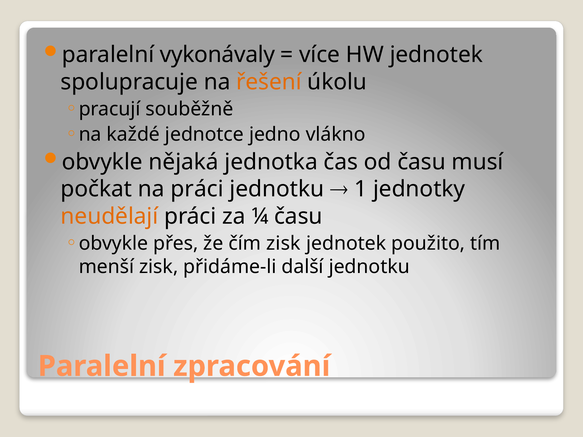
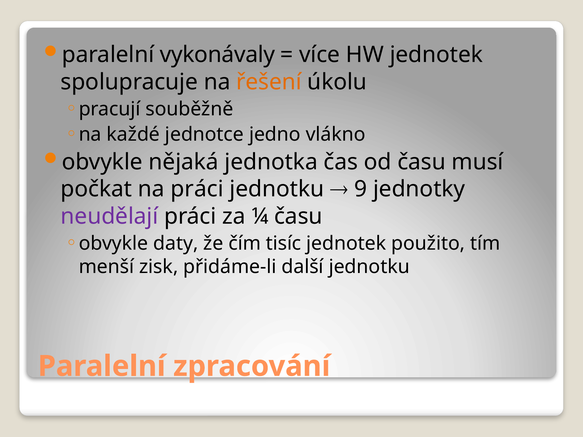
1: 1 -> 9
neudělají colour: orange -> purple
přes: přes -> daty
čím zisk: zisk -> tisíc
